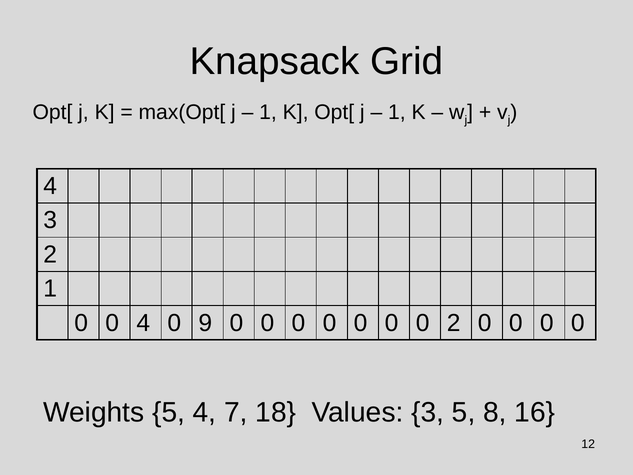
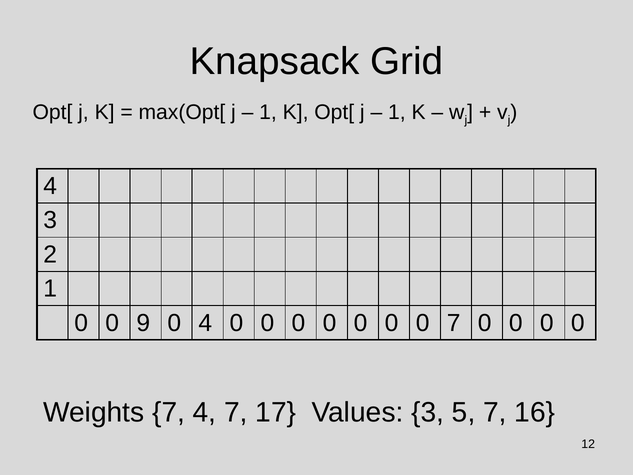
0 4: 4 -> 9
0 9: 9 -> 4
0 2: 2 -> 7
Weights 5: 5 -> 7
18: 18 -> 17
5 8: 8 -> 7
